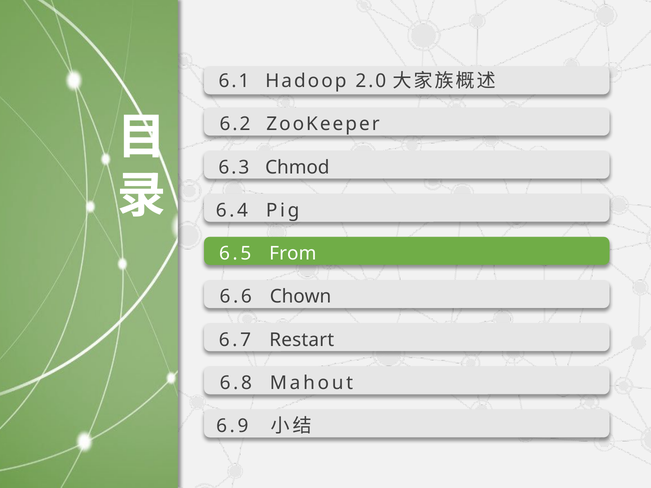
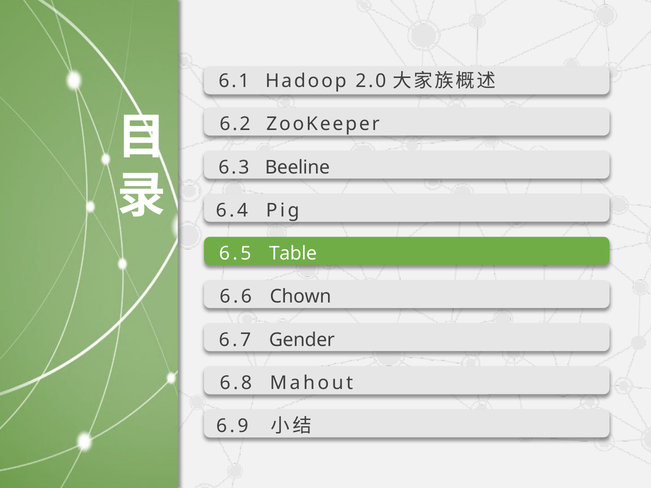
Chmod: Chmod -> Beeline
From: From -> Table
Restart: Restart -> Gender
